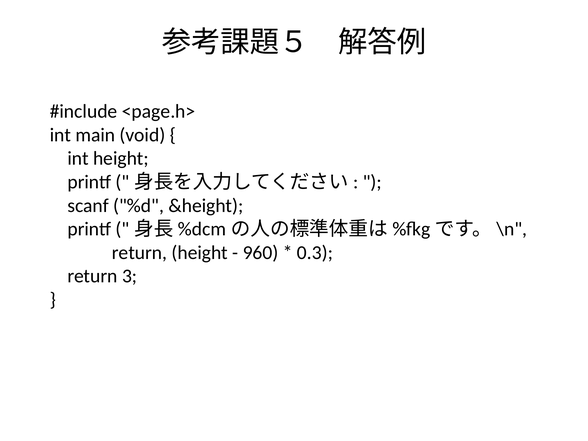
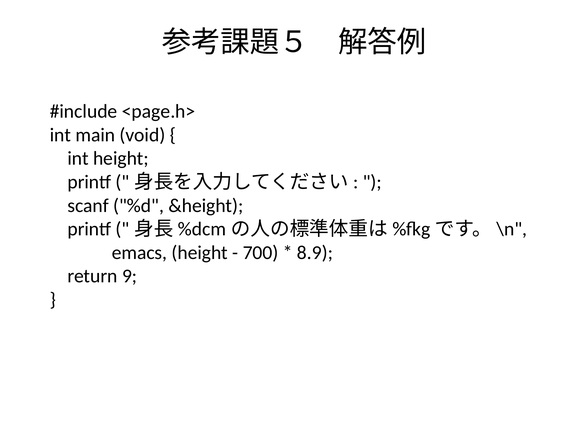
return at (139, 253): return -> emacs
960: 960 -> 700
0.3: 0.3 -> 8.9
3: 3 -> 9
